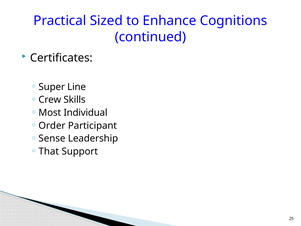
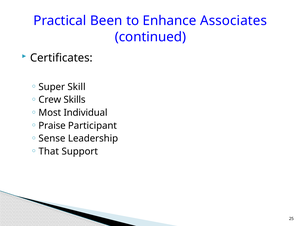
Sized: Sized -> Been
Cognitions: Cognitions -> Associates
Line: Line -> Skill
Order: Order -> Praise
